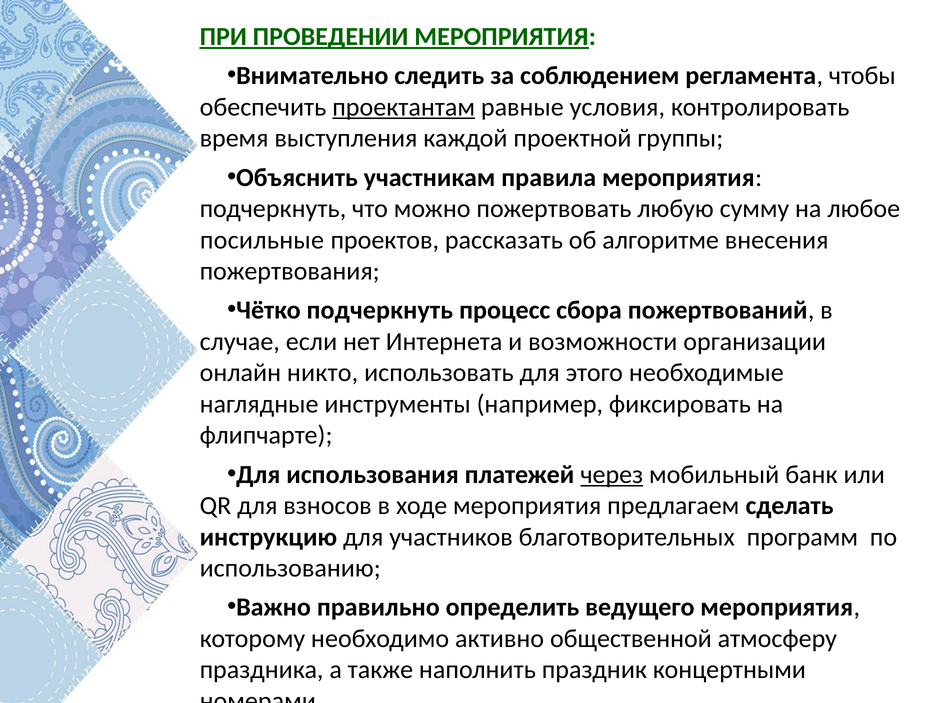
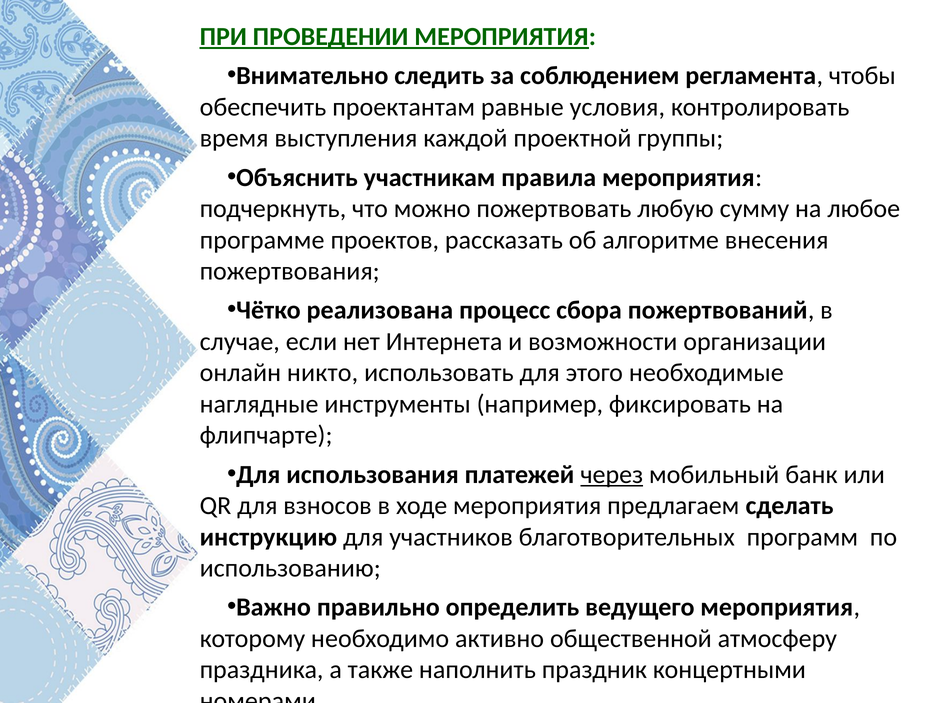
проектантам underline: present -> none
посильные: посильные -> программе
Чётко подчеркнуть: подчеркнуть -> реализована
